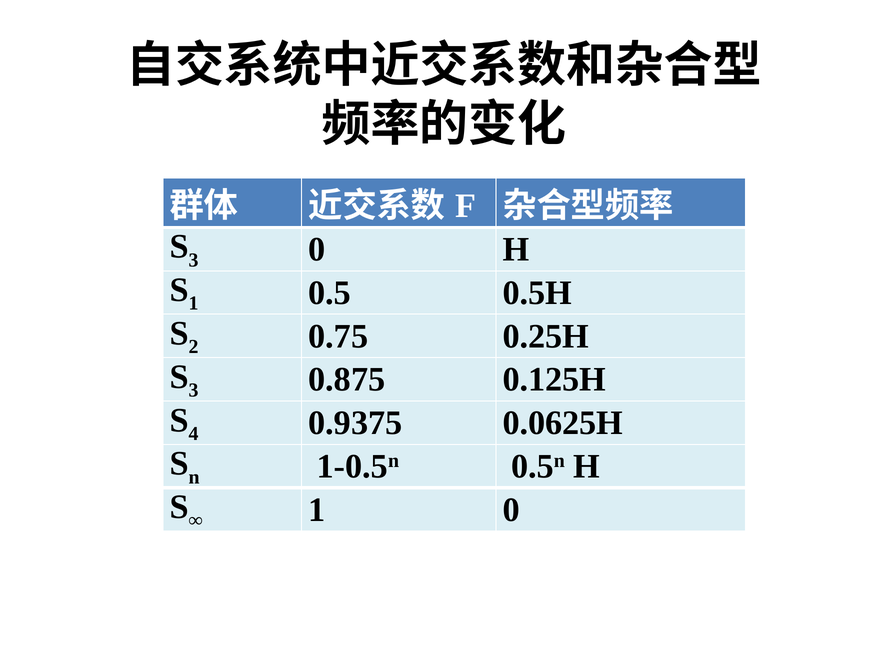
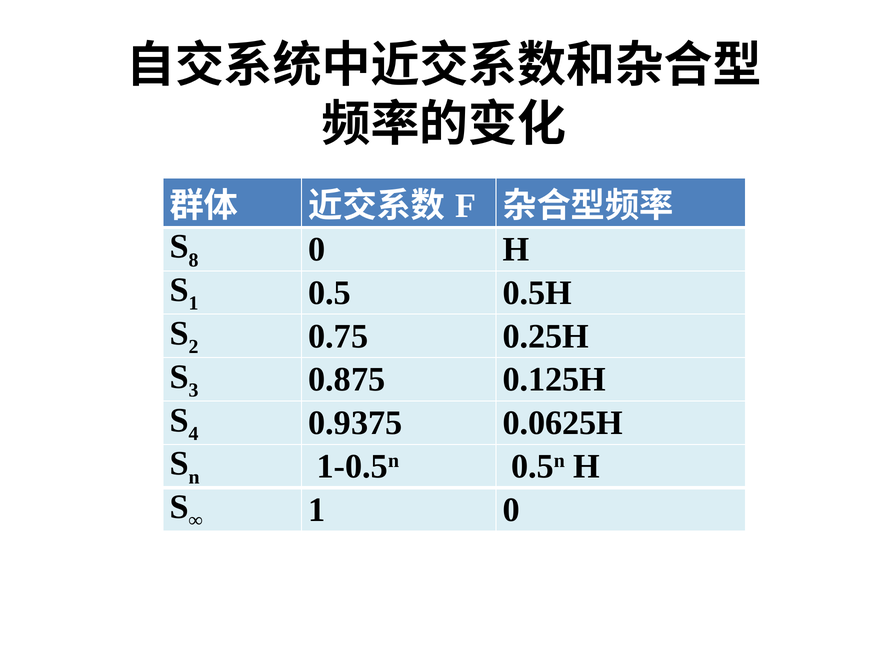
3 at (193, 260): 3 -> 8
